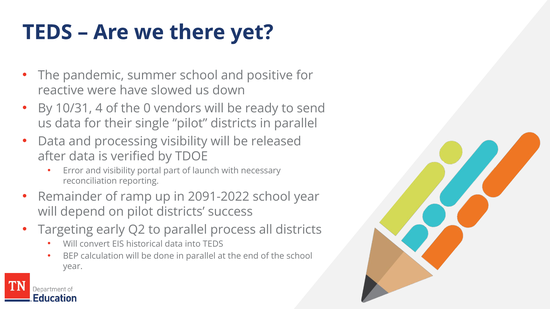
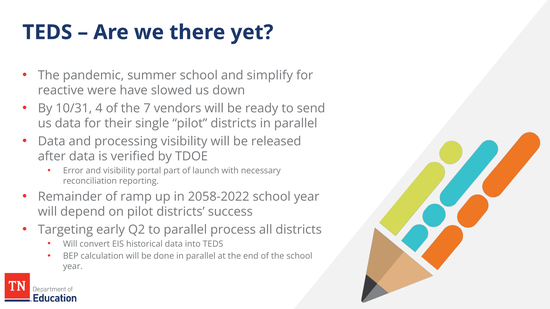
positive: positive -> simplify
0: 0 -> 7
2091-2022: 2091-2022 -> 2058-2022
